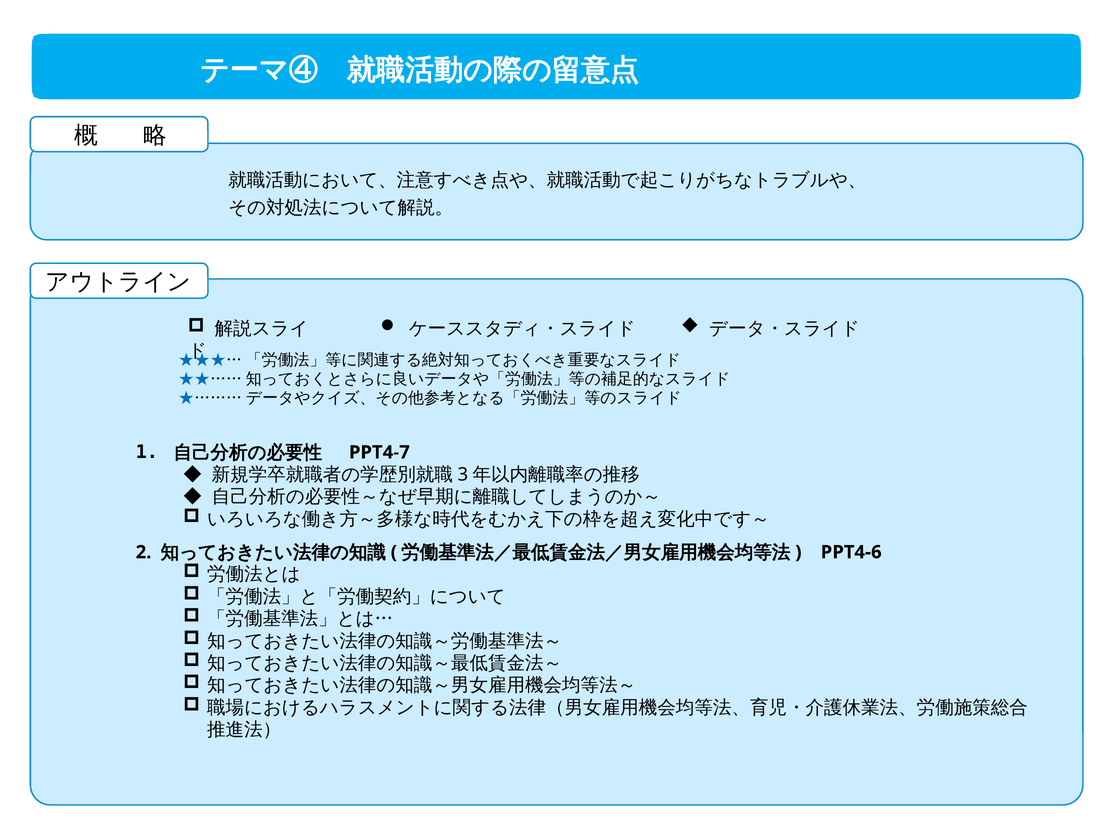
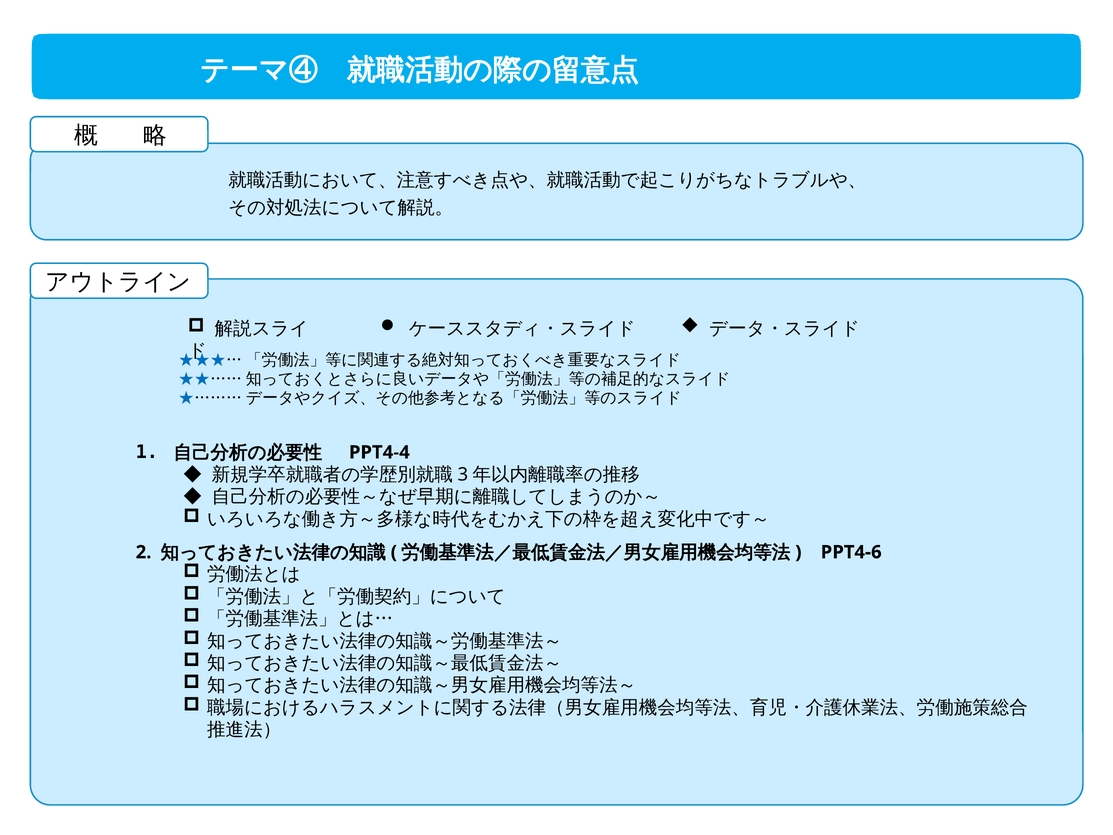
PPT4-7: PPT4-7 -> PPT4-4
